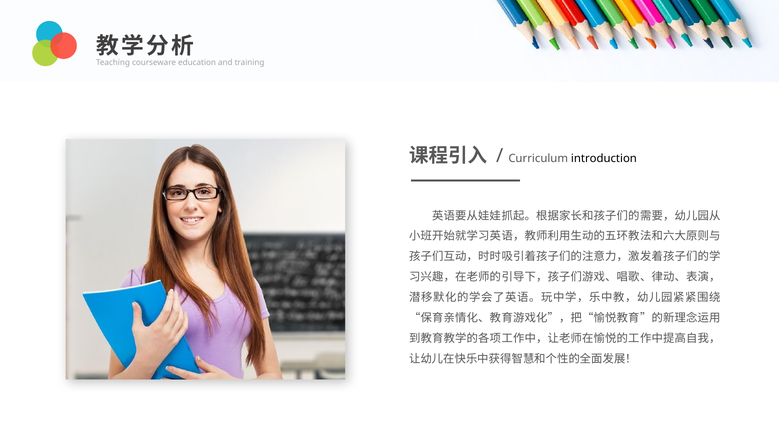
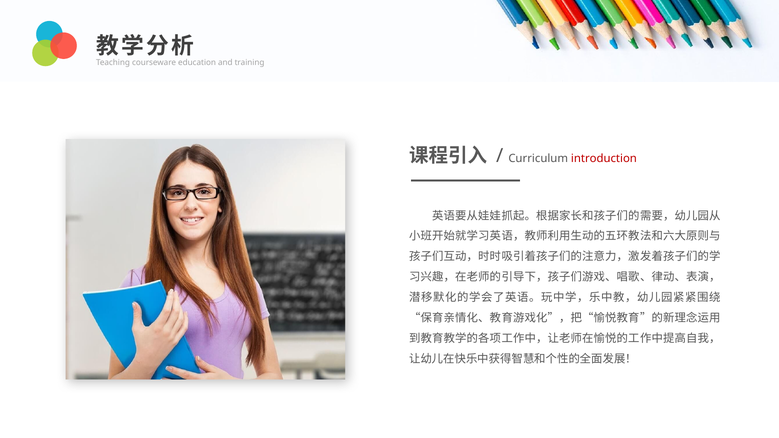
introduction colour: black -> red
